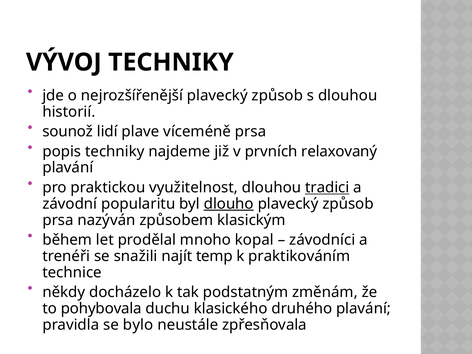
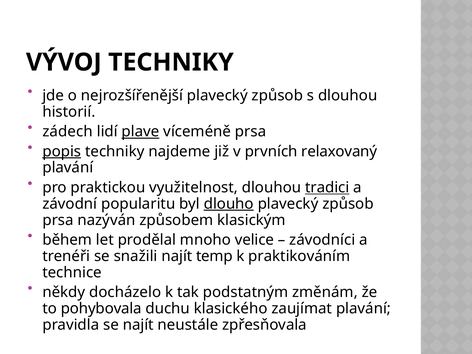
sounož: sounož -> zádech
plave underline: none -> present
popis underline: none -> present
kopal: kopal -> velice
druhého: druhého -> zaujímat
se bylo: bylo -> najít
